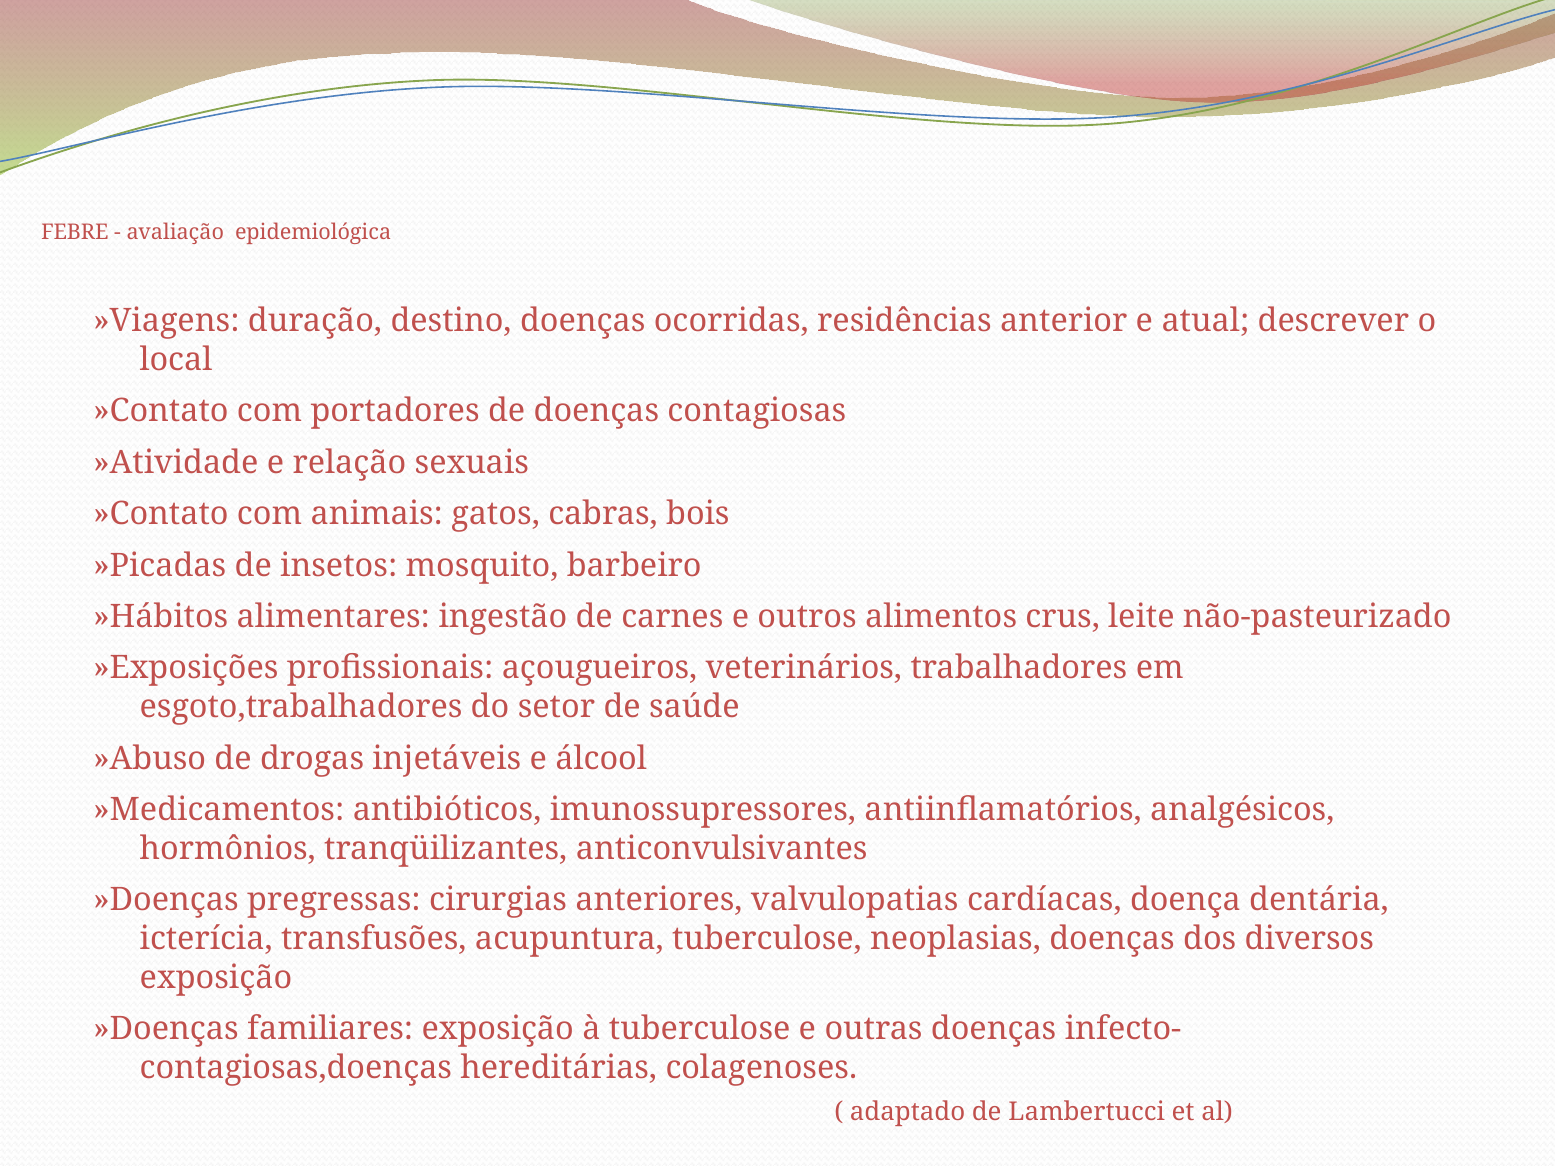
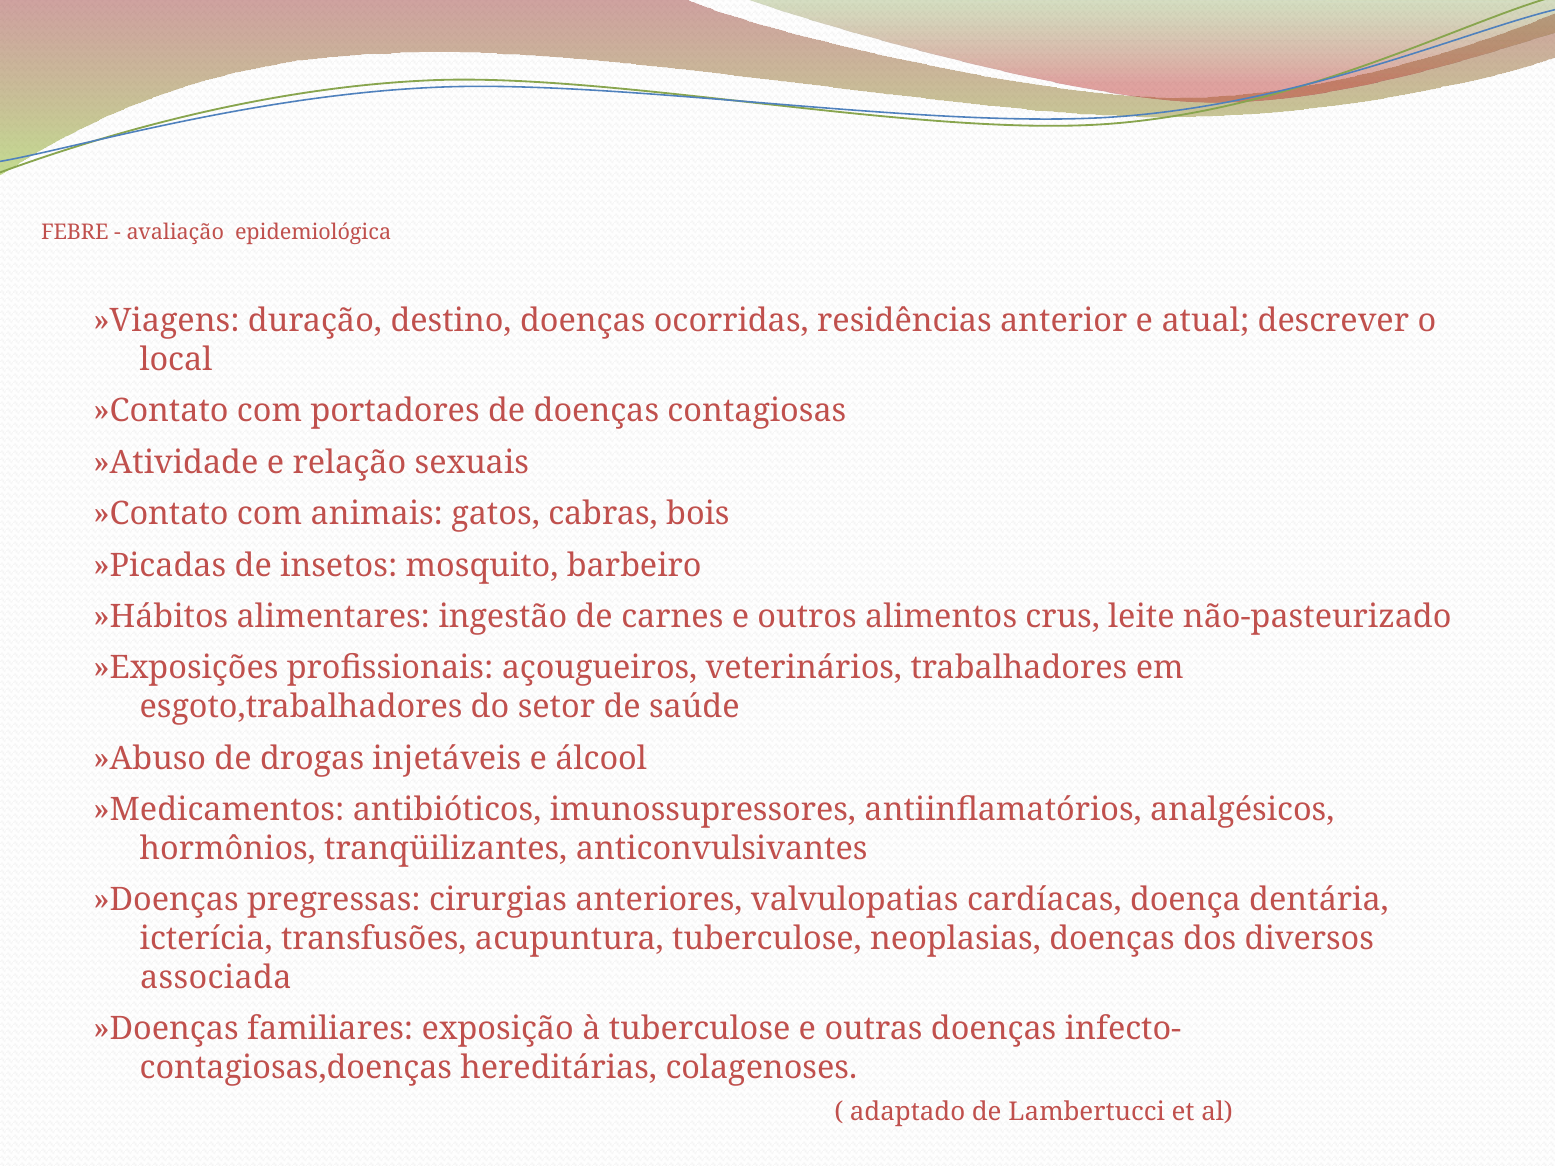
exposição at (216, 978): exposição -> associada
